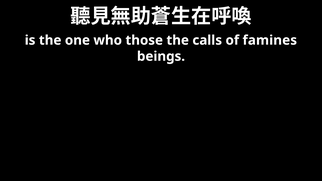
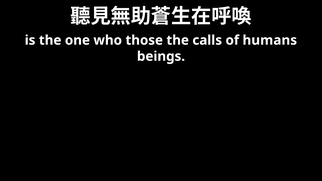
famines: famines -> humans
